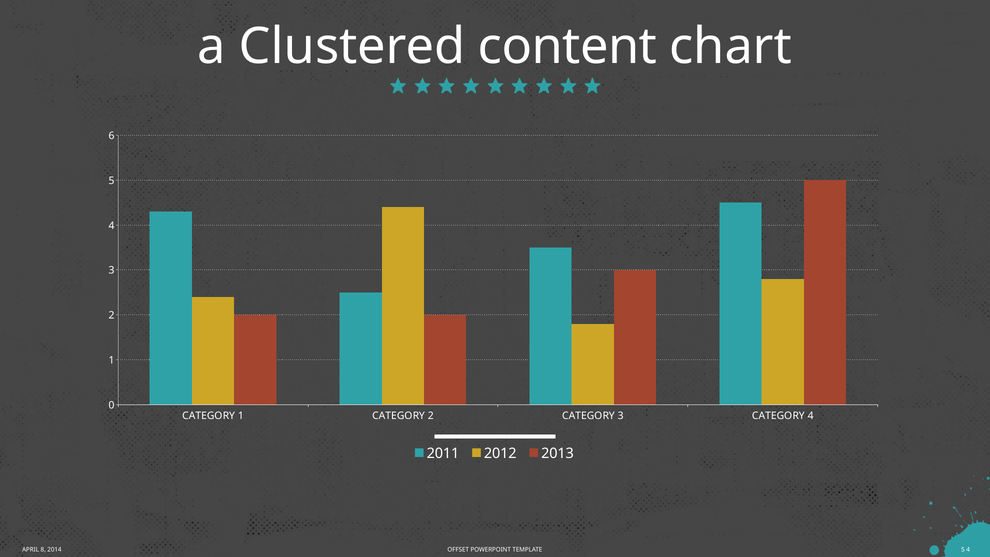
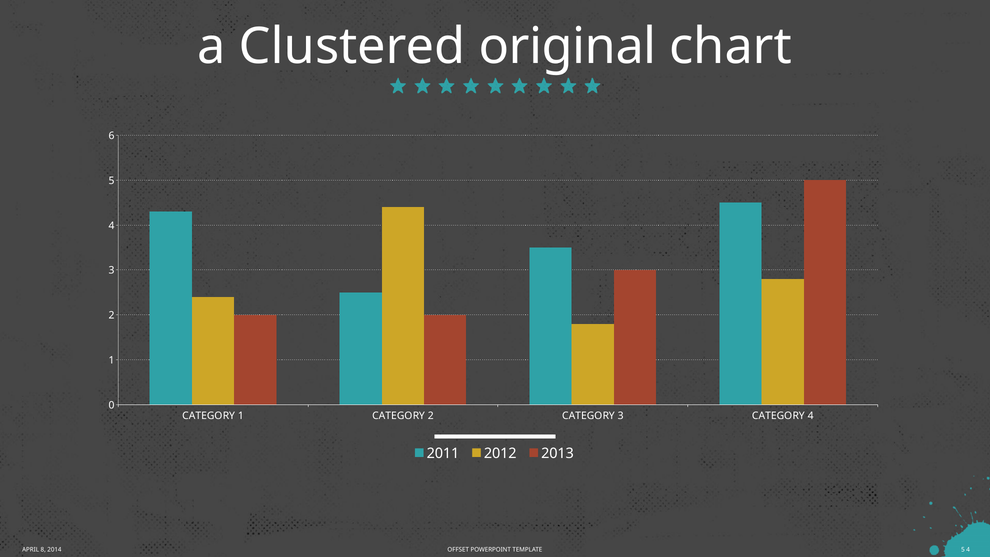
content: content -> original
